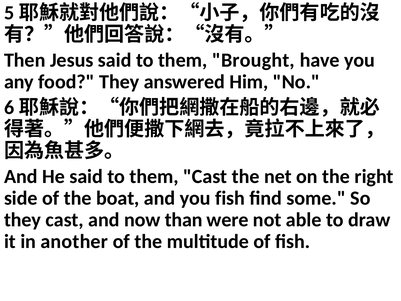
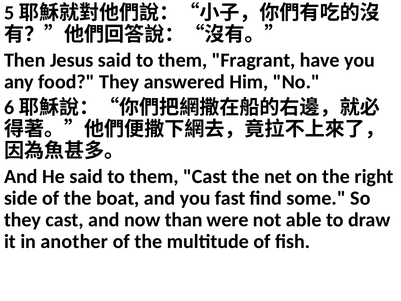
Brought: Brought -> Fragrant
you fish: fish -> fast
